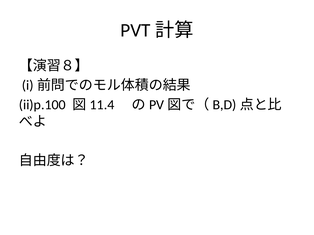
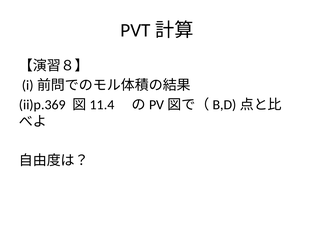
ii)p.100: ii)p.100 -> ii)p.369
